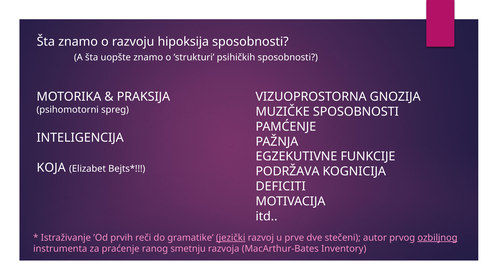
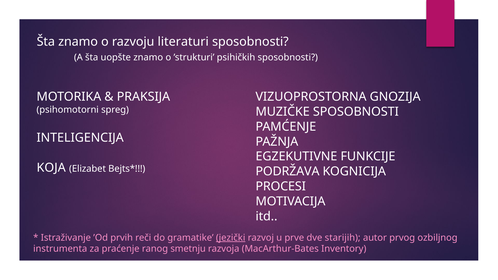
hipoksija: hipoksija -> literaturi
DEFICITI: DEFICITI -> PROCESI
stečeni: stečeni -> starijih
ozbiljnog underline: present -> none
